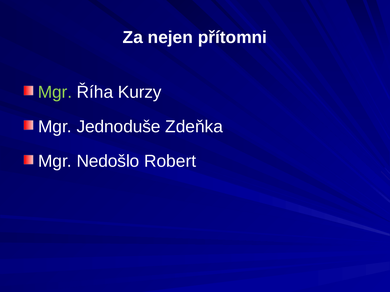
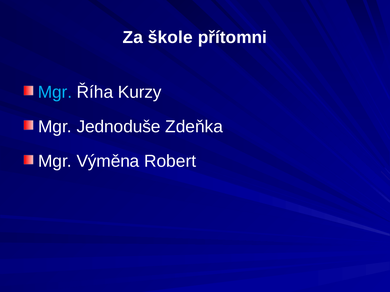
nejen: nejen -> škole
Mgr at (55, 92) colour: light green -> light blue
Nedošlo: Nedošlo -> Výměna
